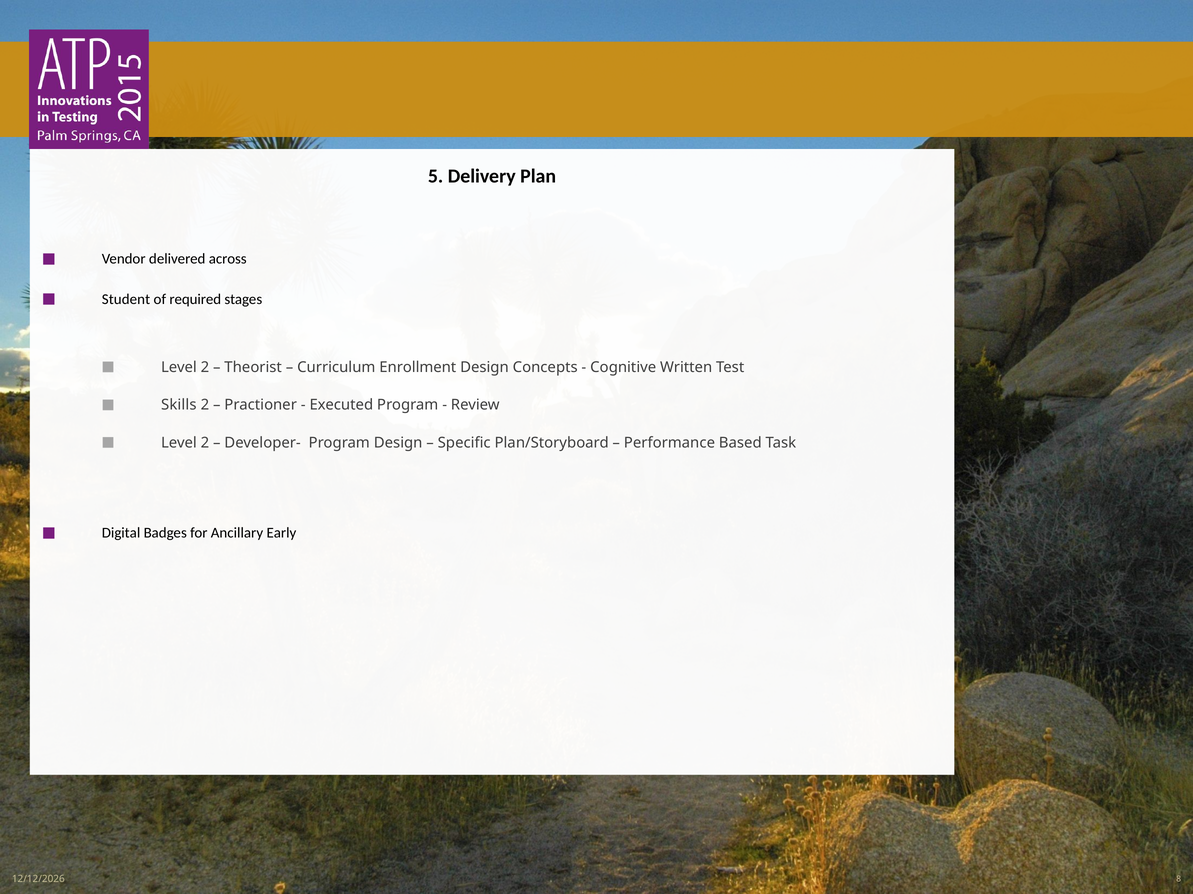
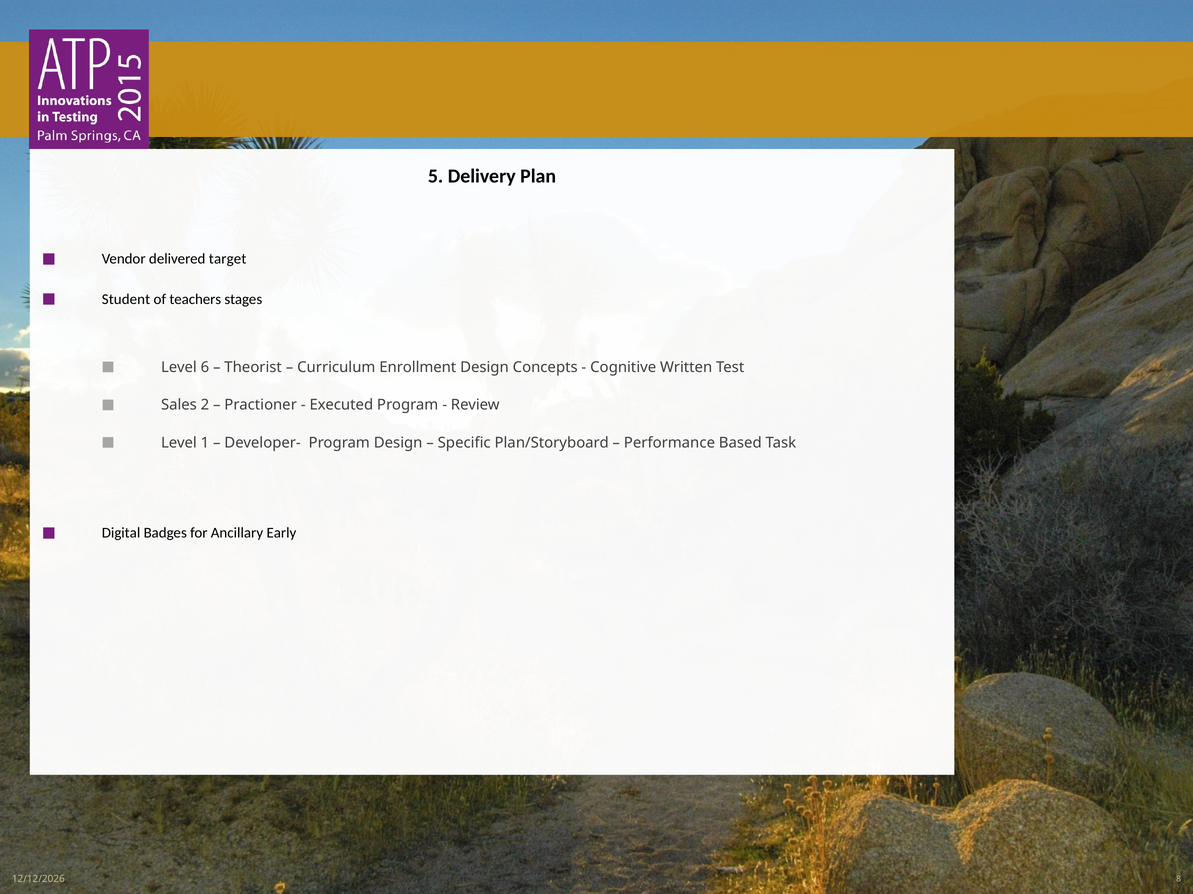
across: across -> target
required: required -> teachers
2 at (205, 367): 2 -> 6
Skills: Skills -> Sales
2 at (205, 443): 2 -> 1
